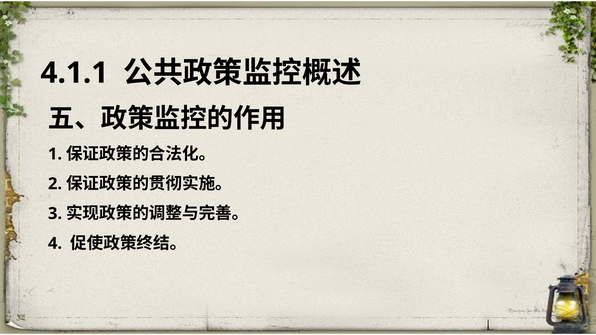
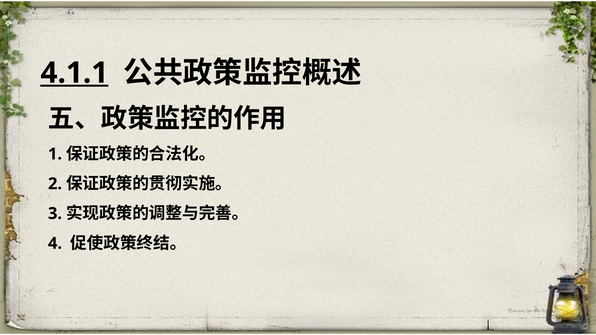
4.1.1 underline: none -> present
